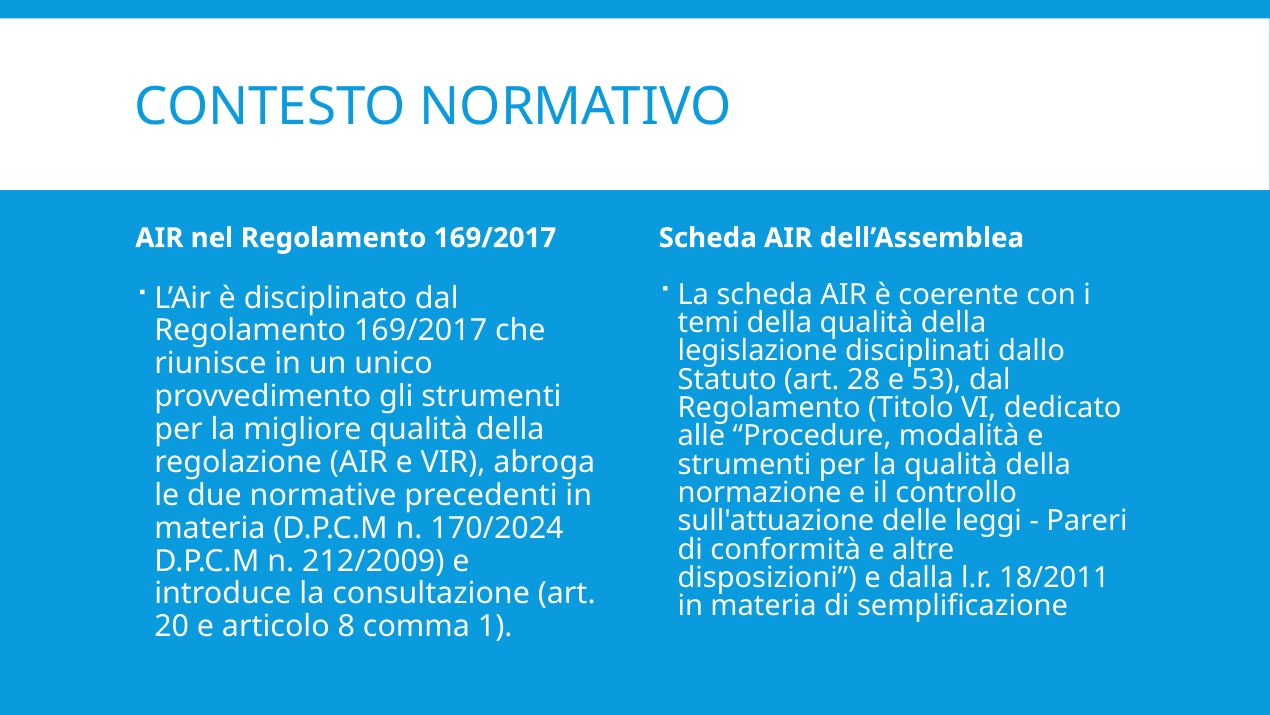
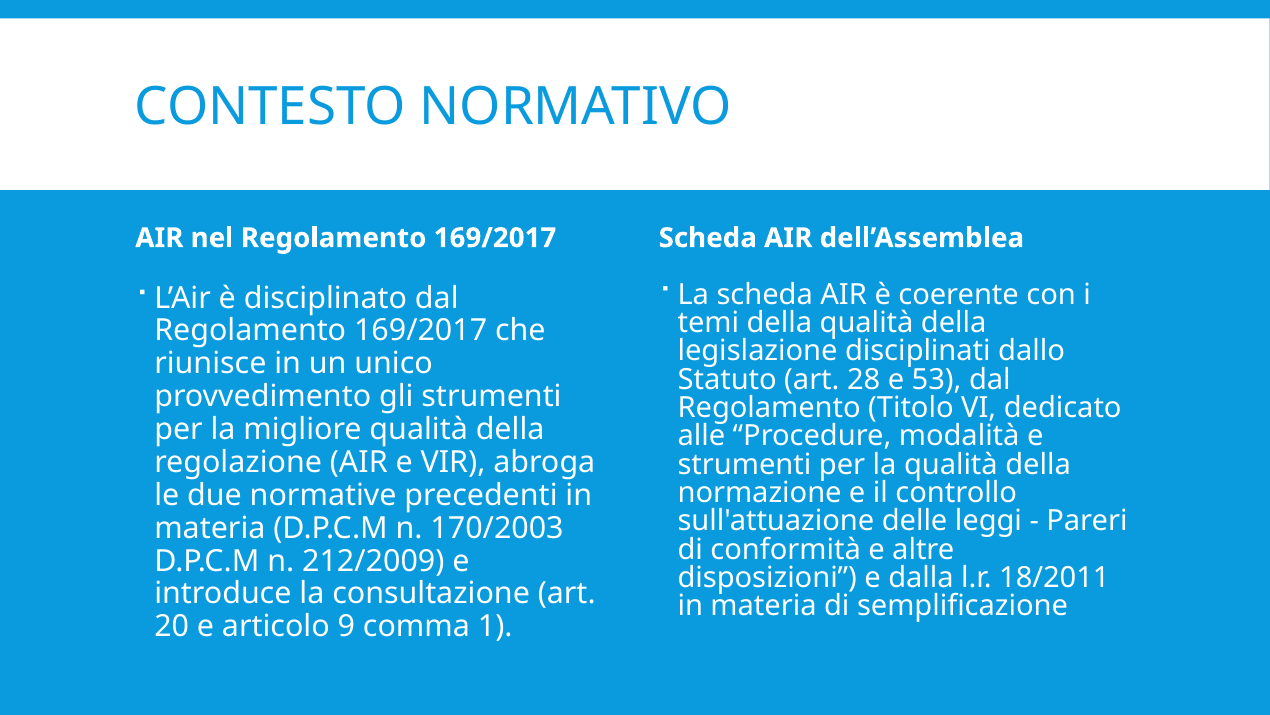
170/2024: 170/2024 -> 170/2003
8: 8 -> 9
